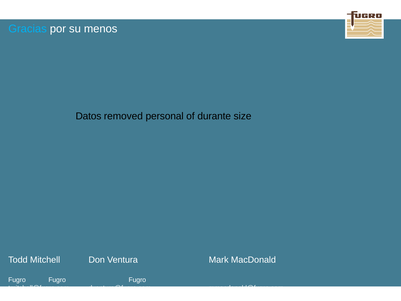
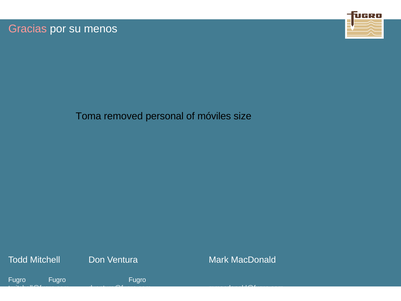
Gracias colour: light blue -> pink
Datos: Datos -> Toma
durante: durante -> móviles
